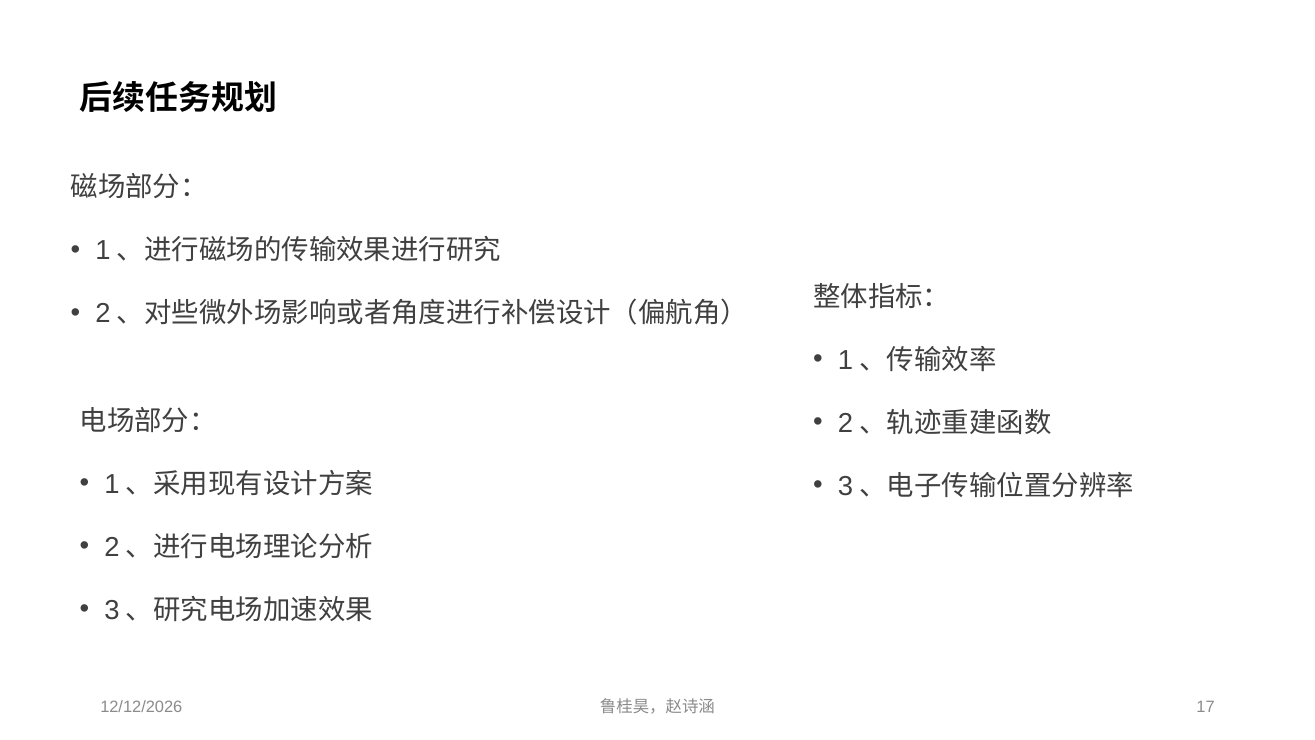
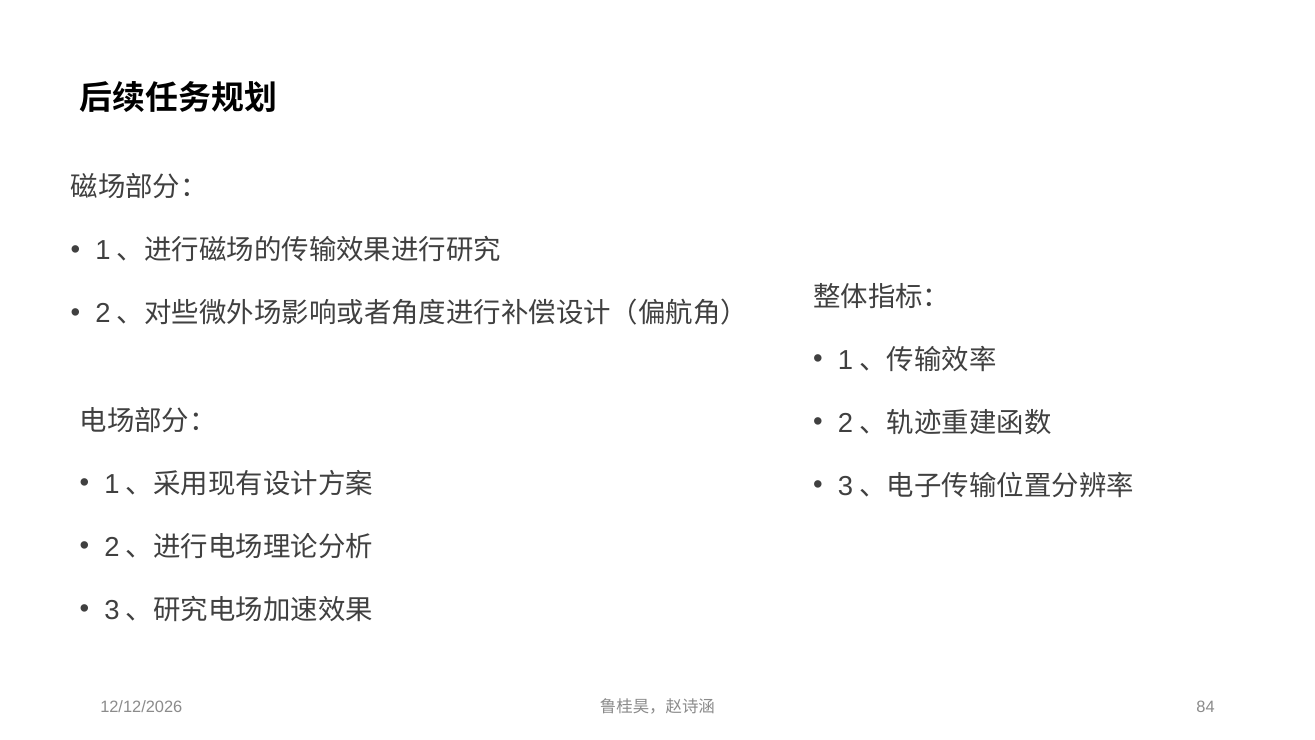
17: 17 -> 84
